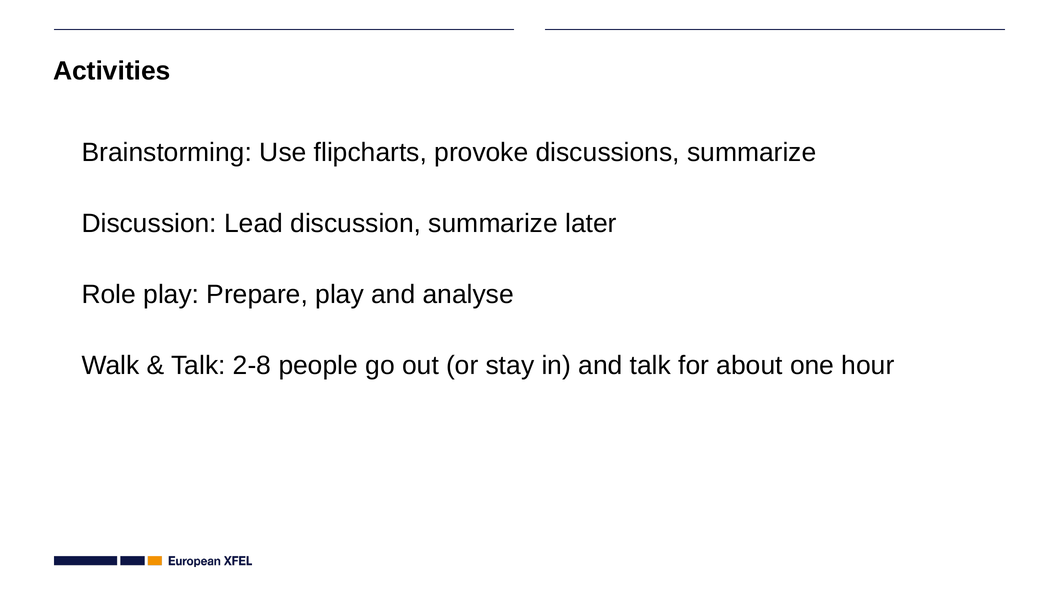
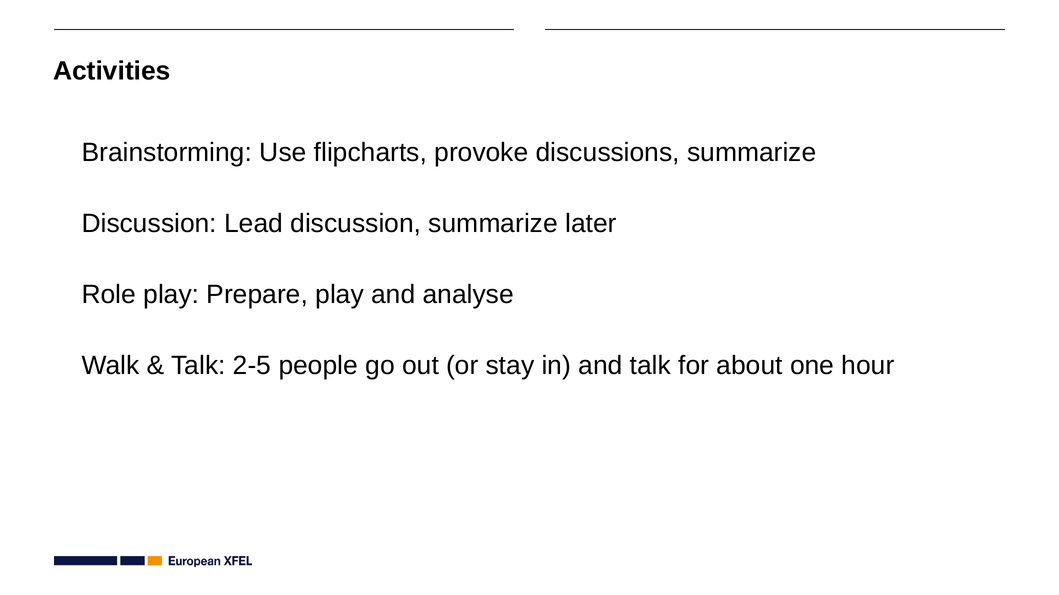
2-8: 2-8 -> 2-5
